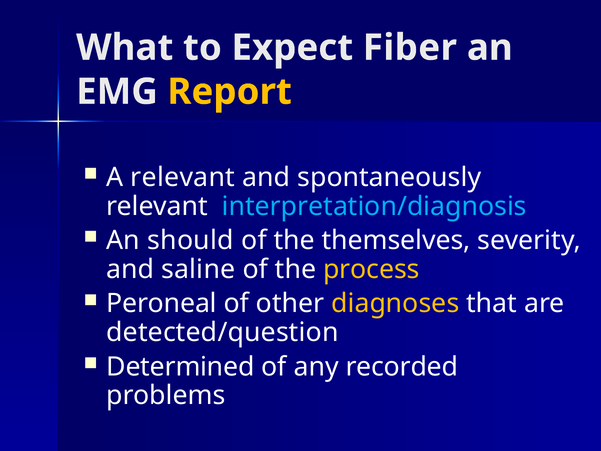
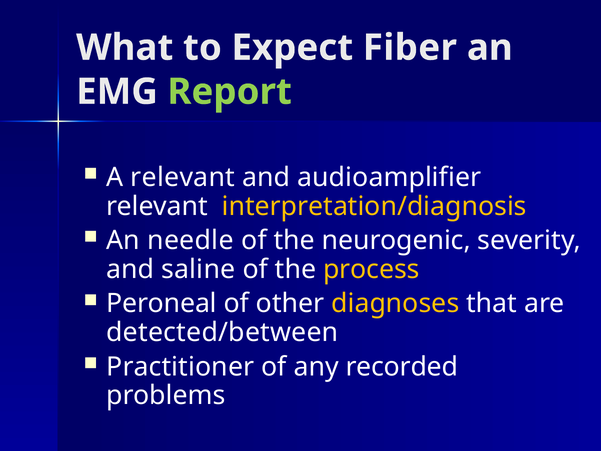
Report colour: yellow -> light green
spontaneously: spontaneously -> audioamplifier
interpretation/diagnosis colour: light blue -> yellow
should: should -> needle
themselves: themselves -> neurogenic
detected/question: detected/question -> detected/between
Determined: Determined -> Practitioner
